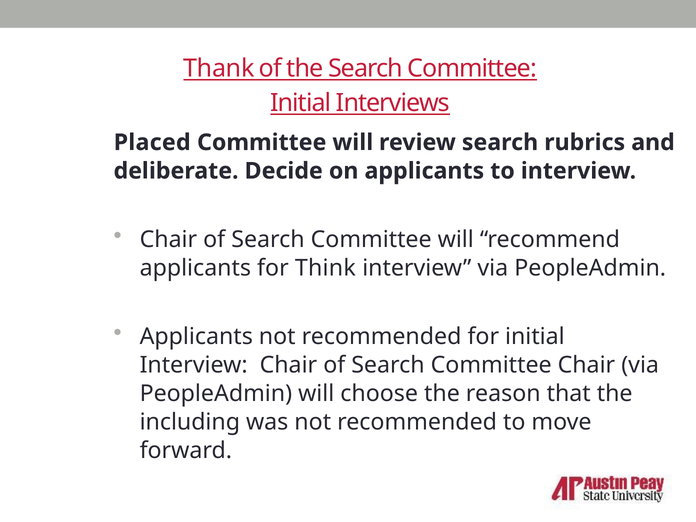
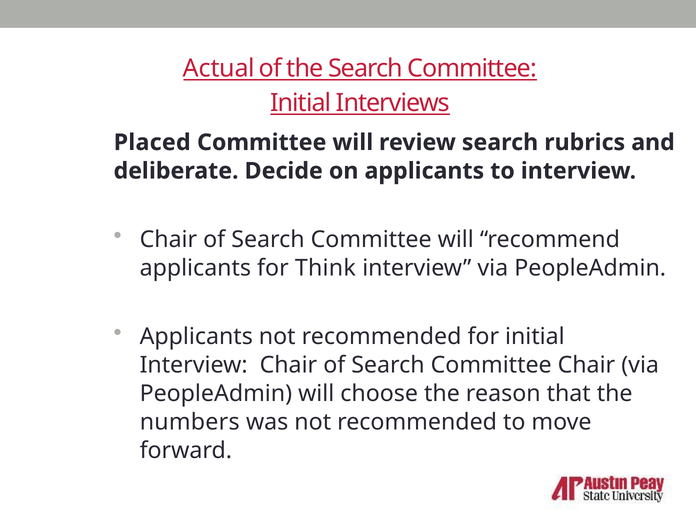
Thank: Thank -> Actual
including: including -> numbers
